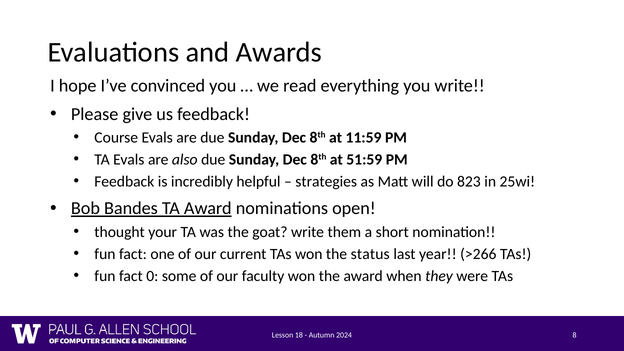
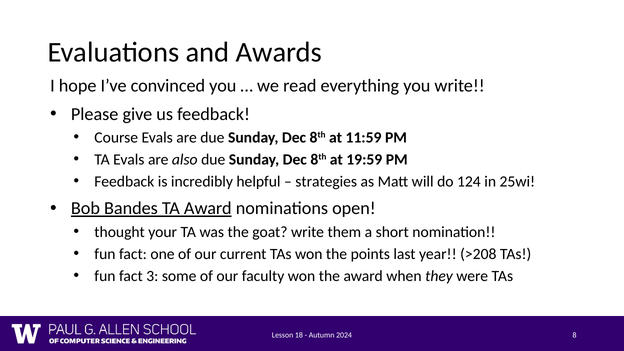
51:59: 51:59 -> 19:59
823: 823 -> 124
status: status -> points
>266: >266 -> >208
0: 0 -> 3
